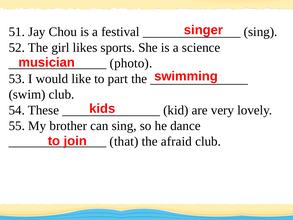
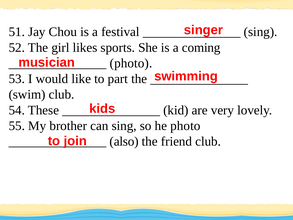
science: science -> coming
he dance: dance -> photo
that: that -> also
afraid: afraid -> friend
